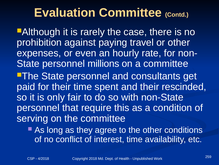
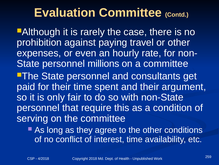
rescinded: rescinded -> argument
